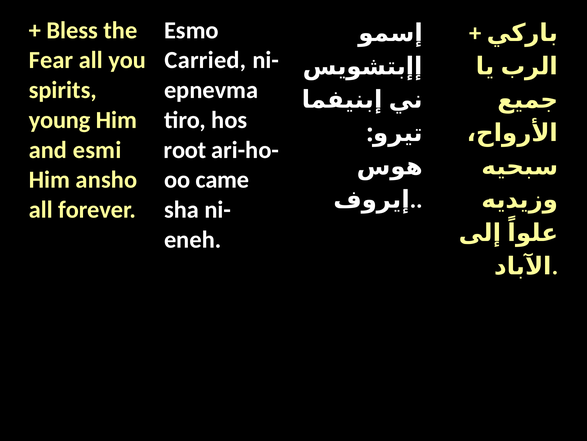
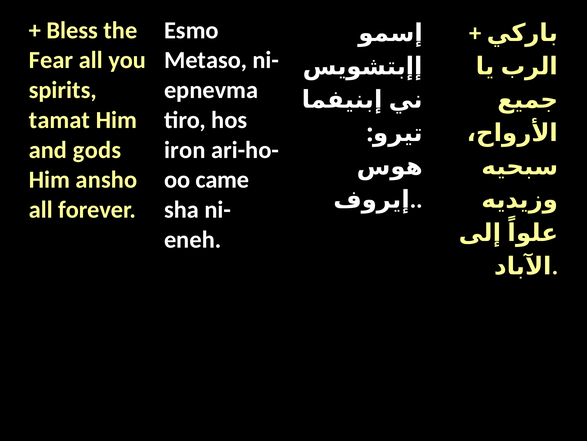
Carried: Carried -> Metaso
young: young -> tamat
esmi: esmi -> gods
root: root -> iron
